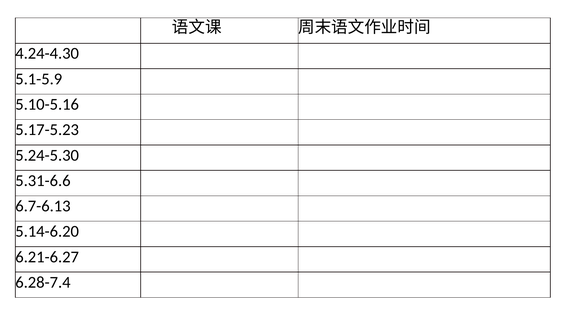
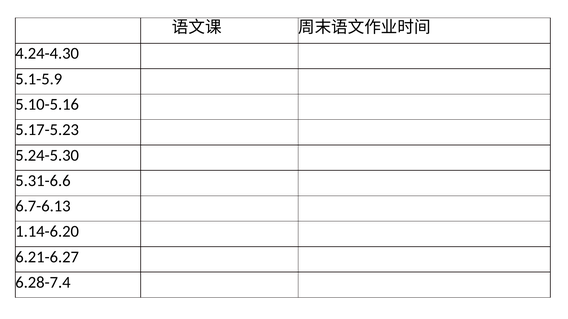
5.14-6.20: 5.14-6.20 -> 1.14-6.20
